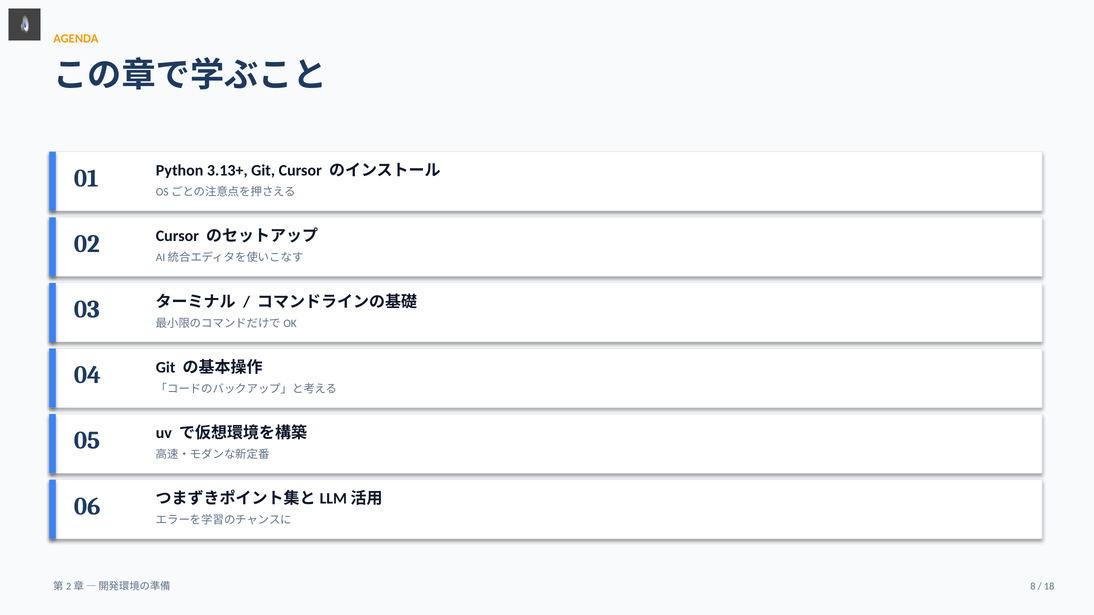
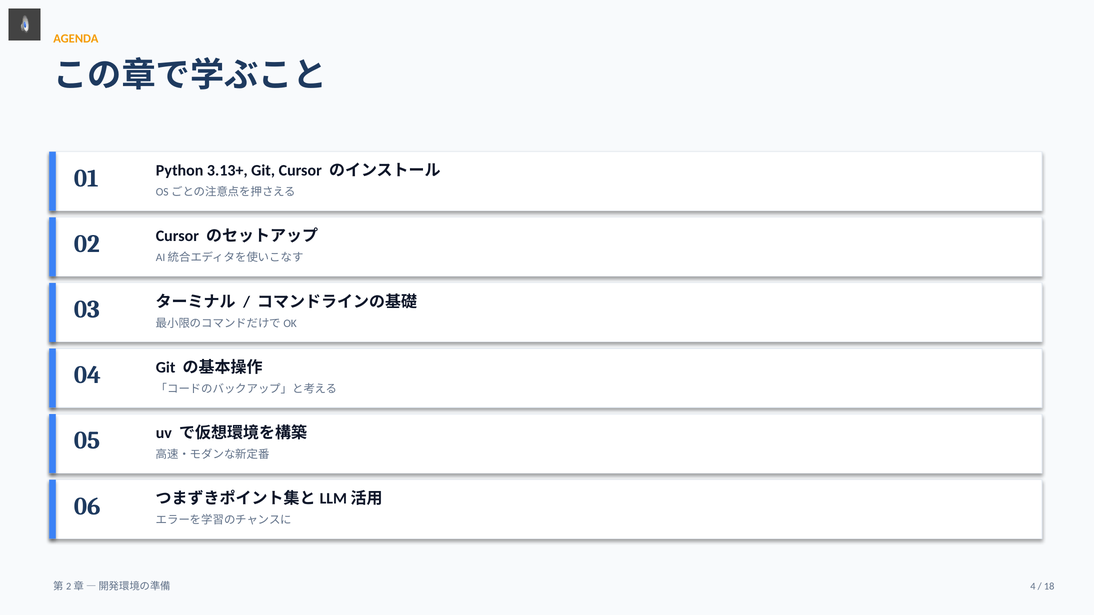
8: 8 -> 4
